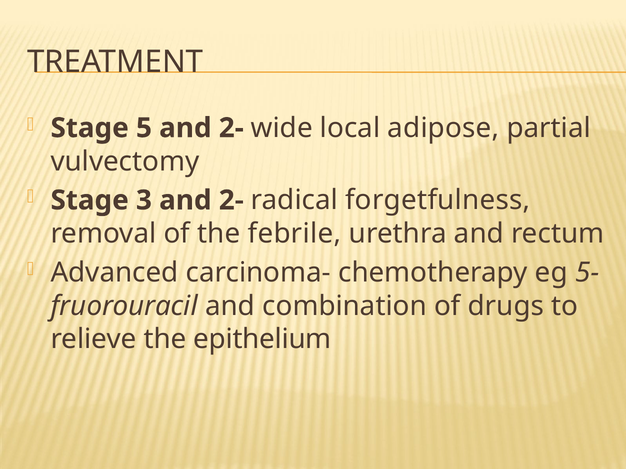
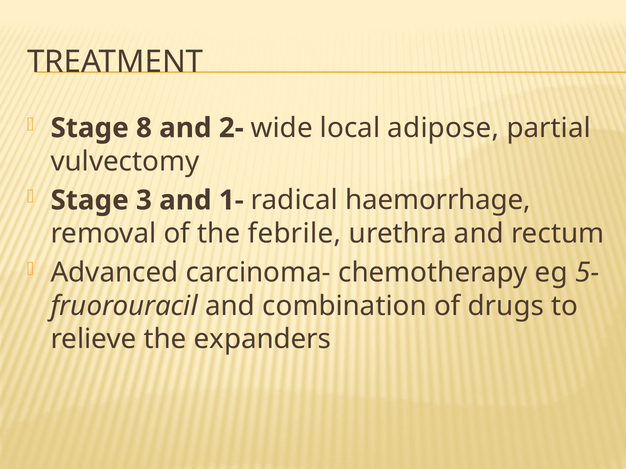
5: 5 -> 8
3 and 2-: 2- -> 1-
forgetfulness: forgetfulness -> haemorrhage
epithelium: epithelium -> expanders
